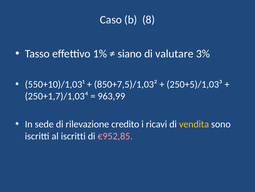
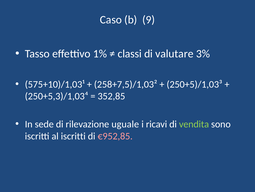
8: 8 -> 9
siano: siano -> classi
550+10)/1,03¹: 550+10)/1,03¹ -> 575+10)/1,03¹
850+7,5)/1,03²: 850+7,5)/1,03² -> 258+7,5)/1,03²
250+1,7)/1,03⁴: 250+1,7)/1,03⁴ -> 250+5,3)/1,03⁴
963,99: 963,99 -> 352,85
credito: credito -> uguale
vendita colour: yellow -> light green
